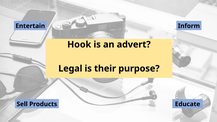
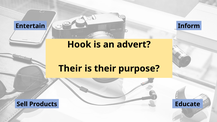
Legal at (70, 69): Legal -> Their
